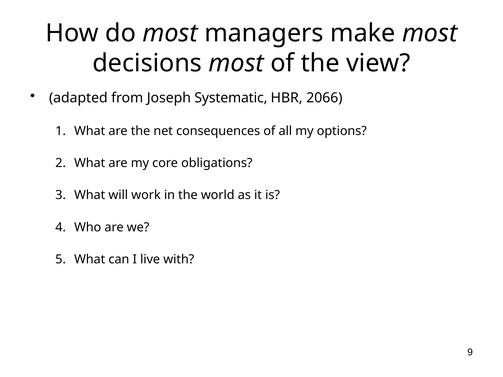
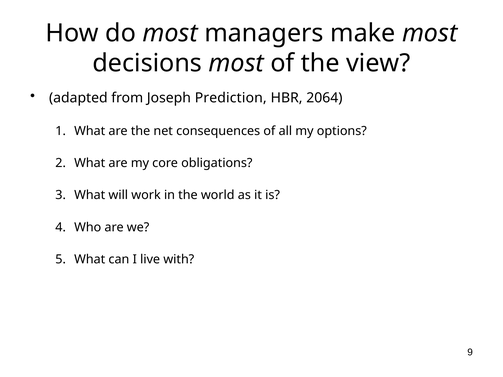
Systematic: Systematic -> Prediction
2066: 2066 -> 2064
